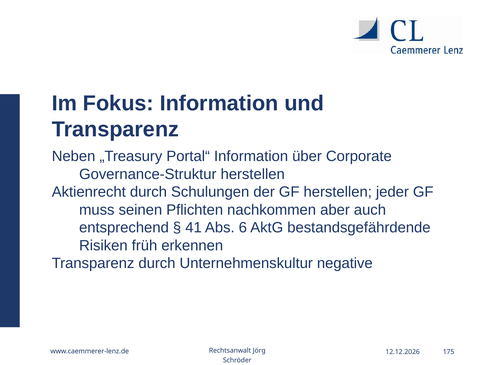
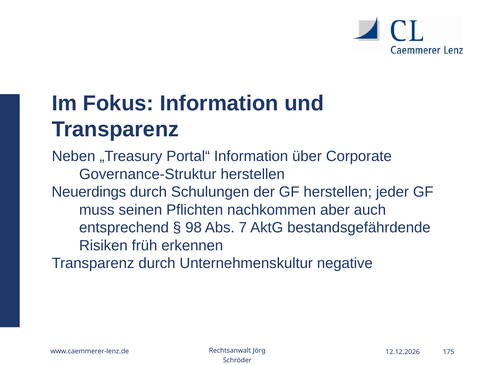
Aktienrecht: Aktienrecht -> Neuerdings
41: 41 -> 98
6: 6 -> 7
